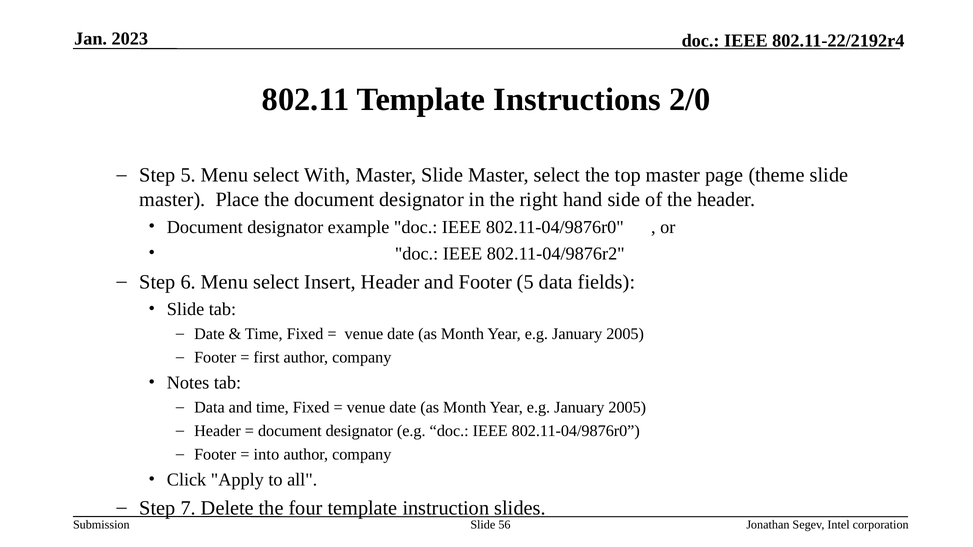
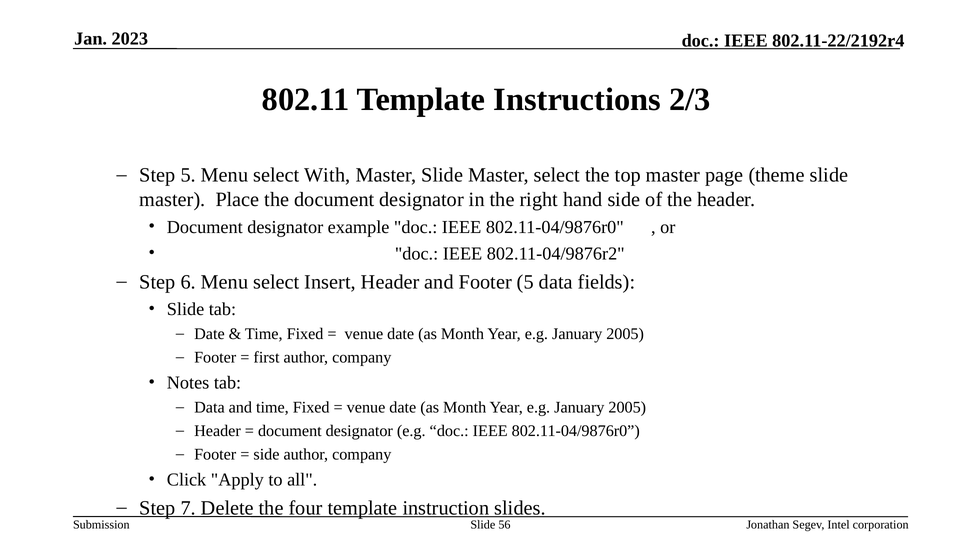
2/0: 2/0 -> 2/3
into at (266, 455): into -> side
